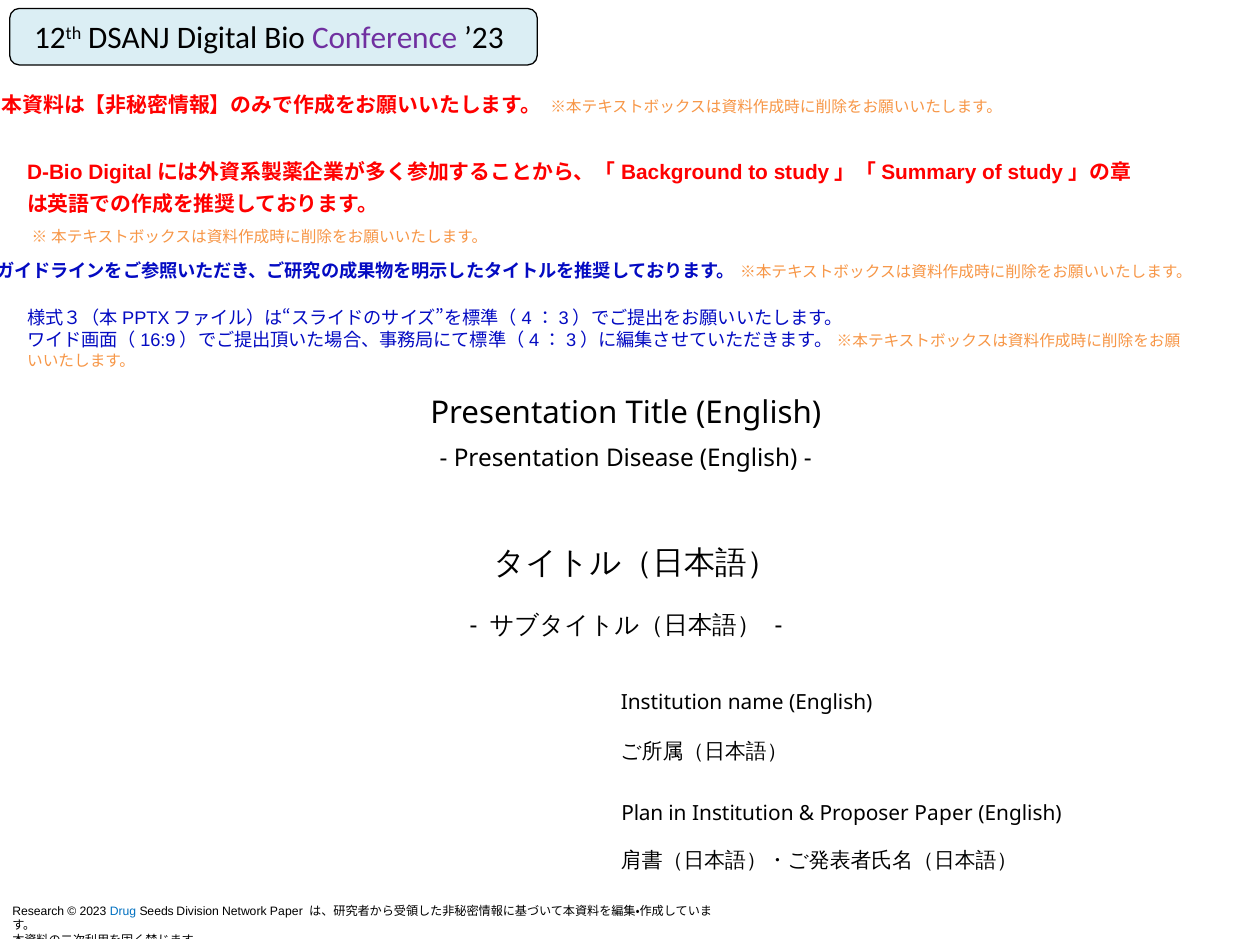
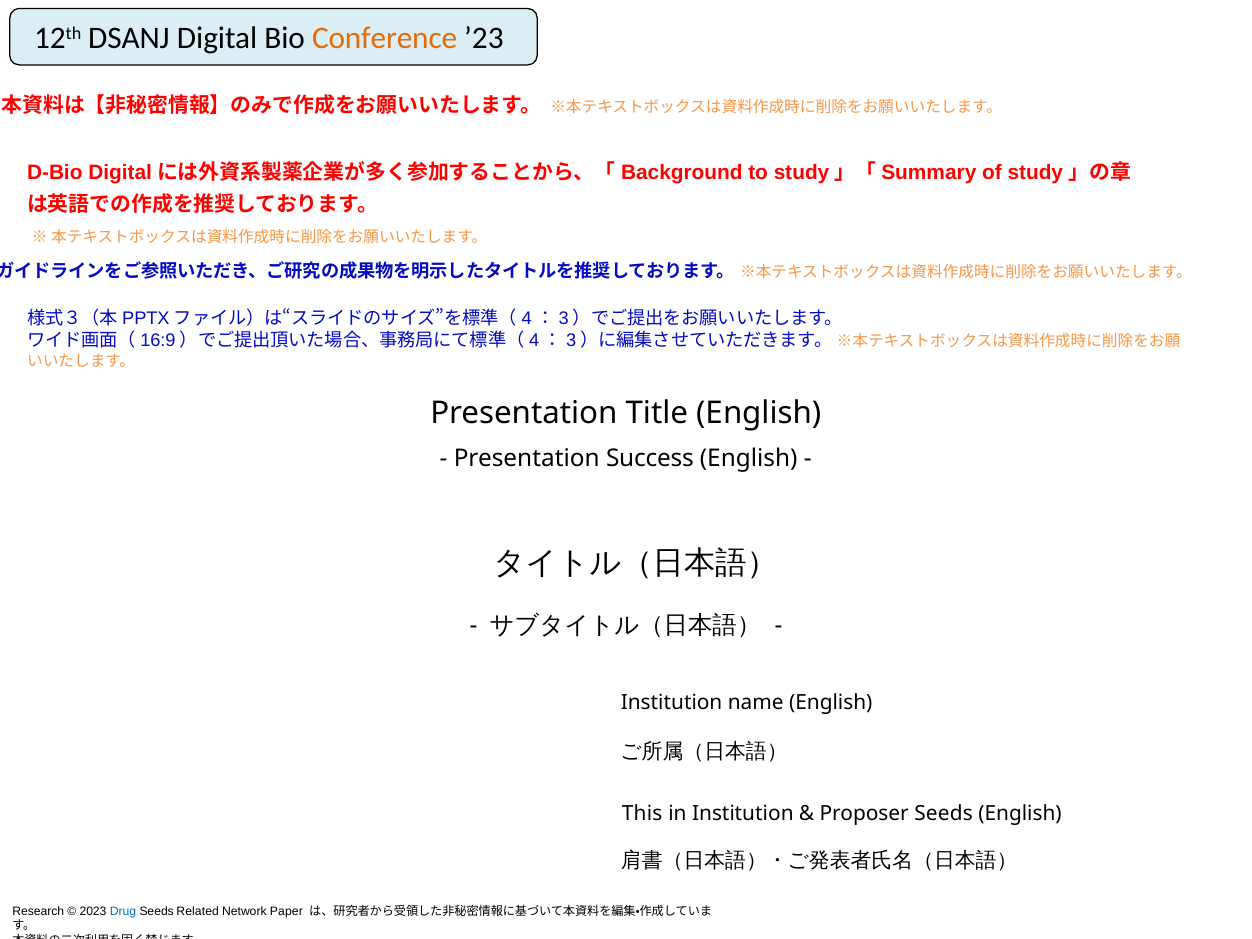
Conference colour: purple -> orange
Disease: Disease -> Success
Plan: Plan -> This
Proposer Paper: Paper -> Seeds
Division: Division -> Related
